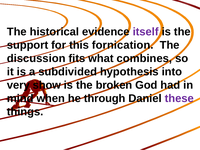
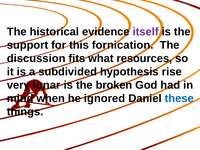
combines: combines -> resources
into: into -> rise
show: show -> lunar
through: through -> ignored
these colour: purple -> blue
